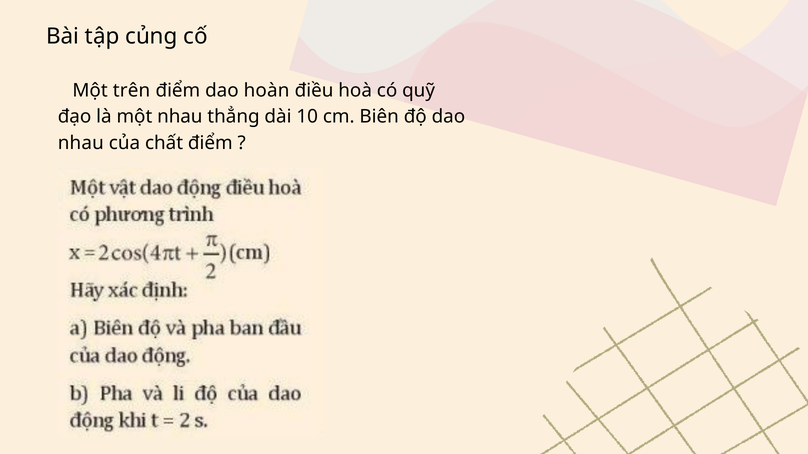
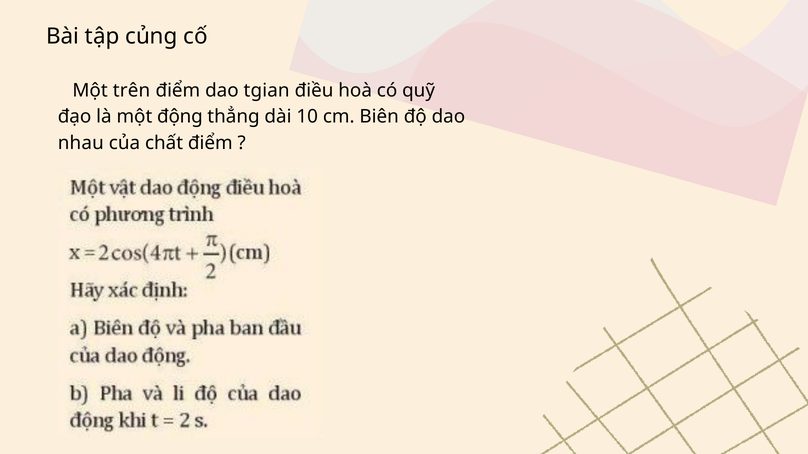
hoàn: hoàn -> tgian
một nhau: nhau -> động
